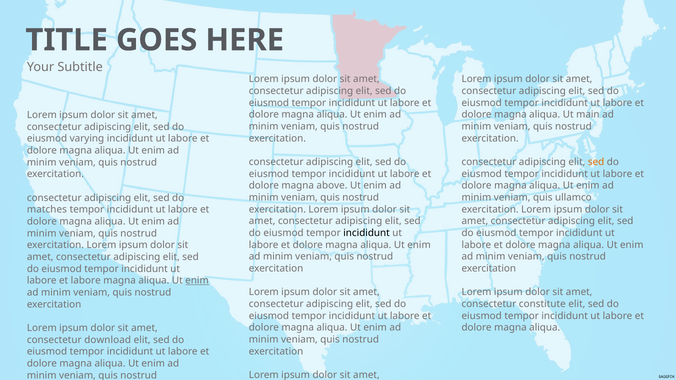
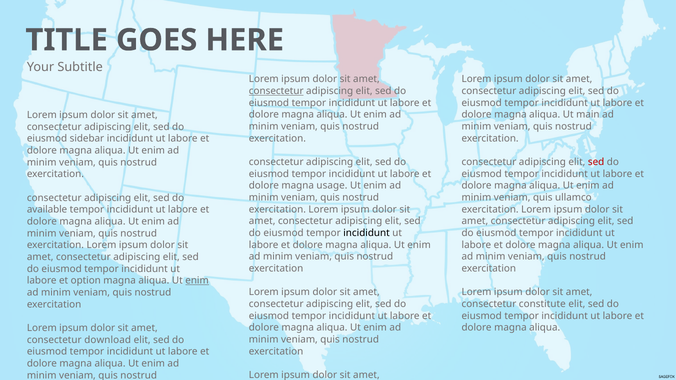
consectetur at (276, 91) underline: none -> present
varying: varying -> sidebar
sed at (596, 162) colour: orange -> red
above: above -> usage
matches: matches -> available
et labore: labore -> option
